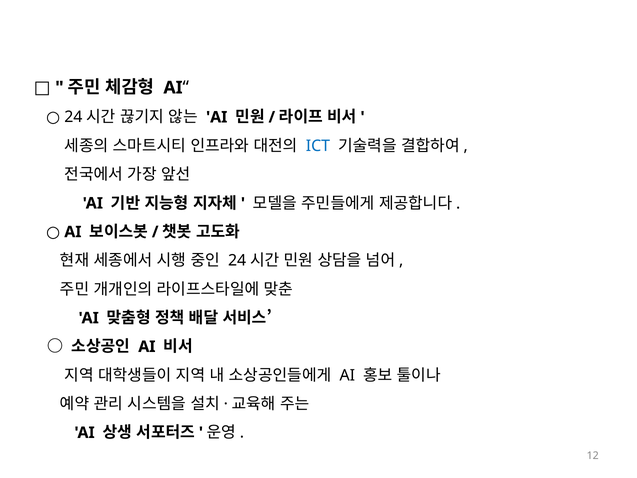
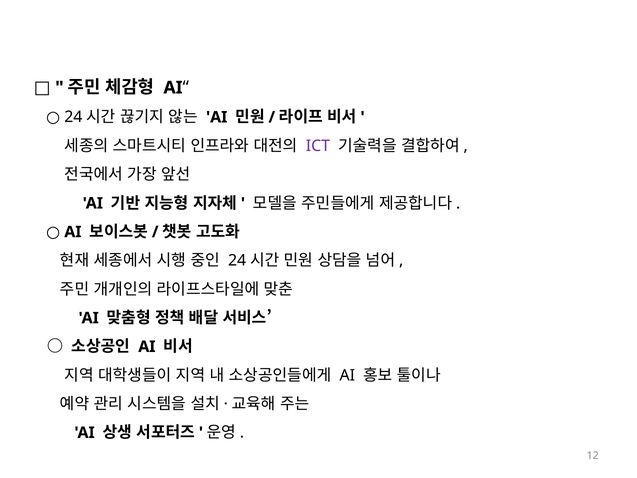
ICT colour: blue -> purple
